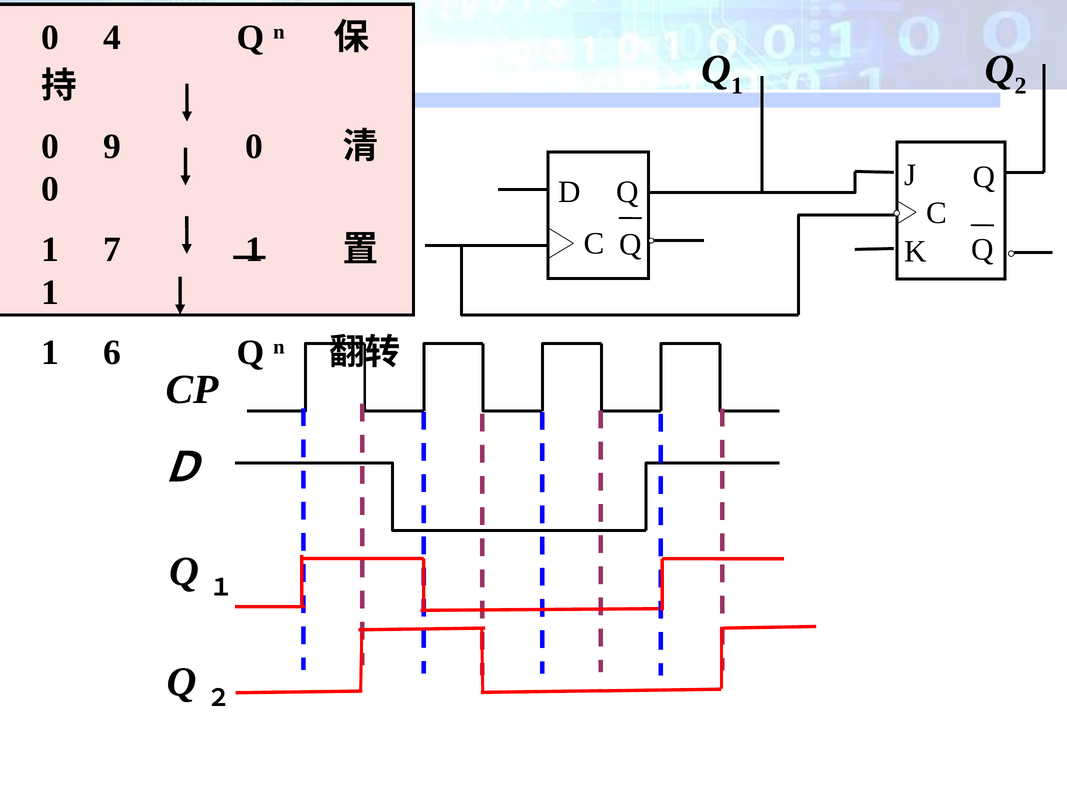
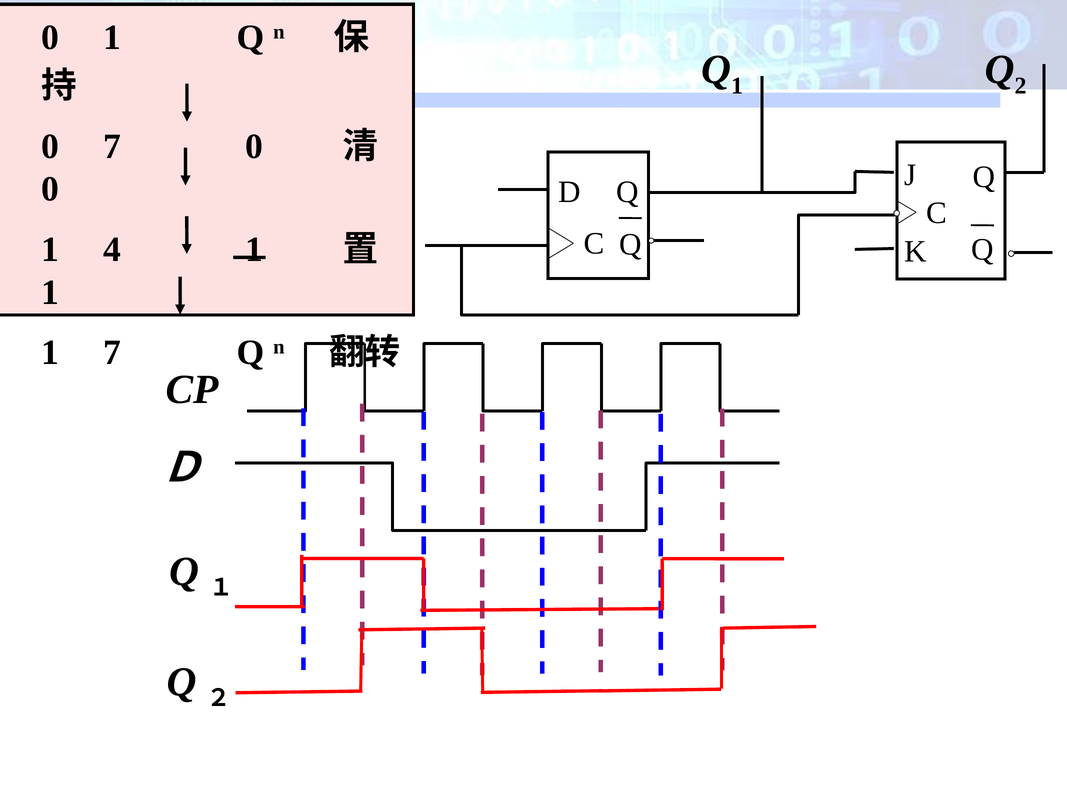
4 at (112, 38): 4 -> 1
0 9: 9 -> 7
7: 7 -> 4
1 6: 6 -> 7
